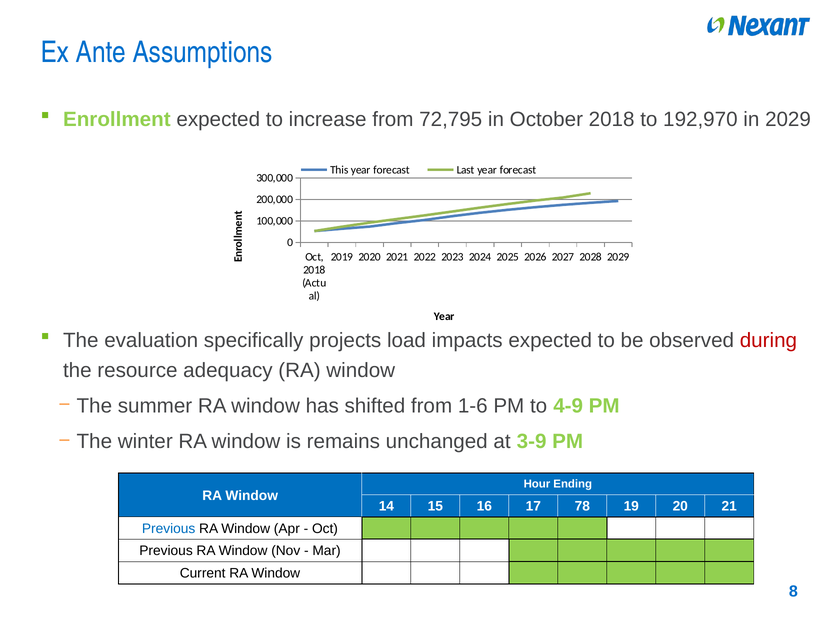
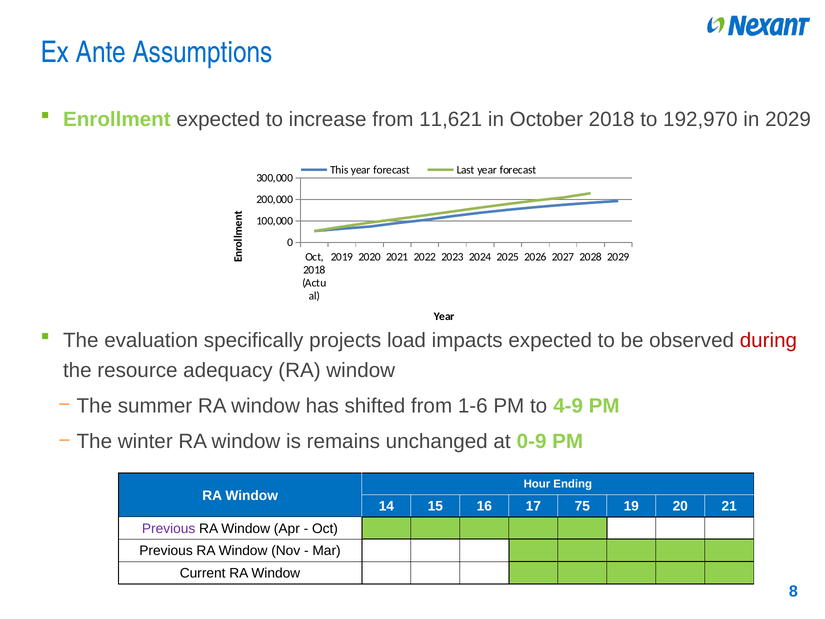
72,795: 72,795 -> 11,621
3-9: 3-9 -> 0-9
78: 78 -> 75
Previous at (169, 528) colour: blue -> purple
